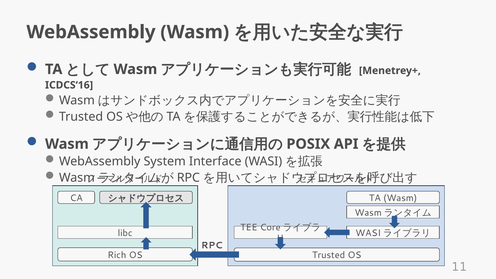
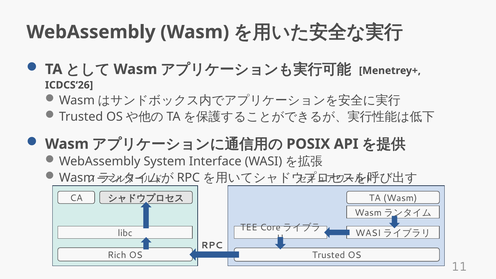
ICDCS‘16: ICDCS‘16 -> ICDCS‘26
